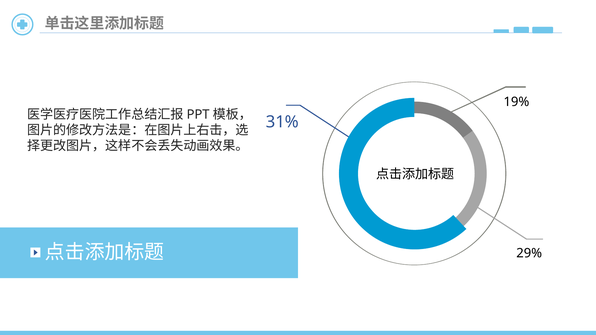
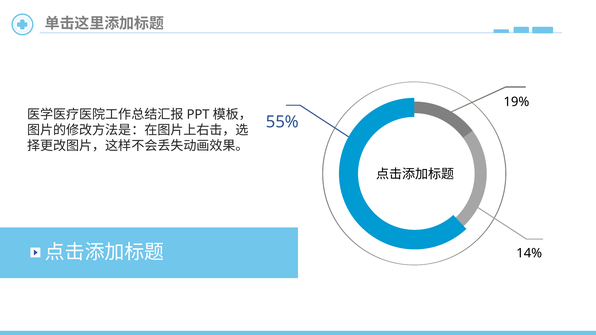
31%: 31% -> 55%
29%: 29% -> 14%
